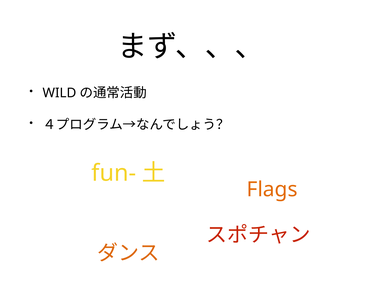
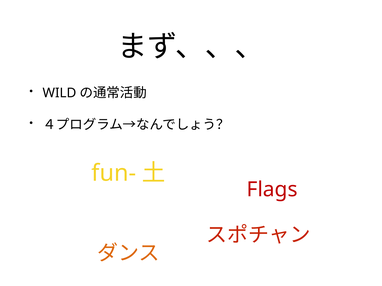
Flags colour: orange -> red
